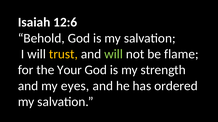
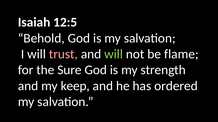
12:6: 12:6 -> 12:5
trust colour: yellow -> pink
Your: Your -> Sure
eyes: eyes -> keep
